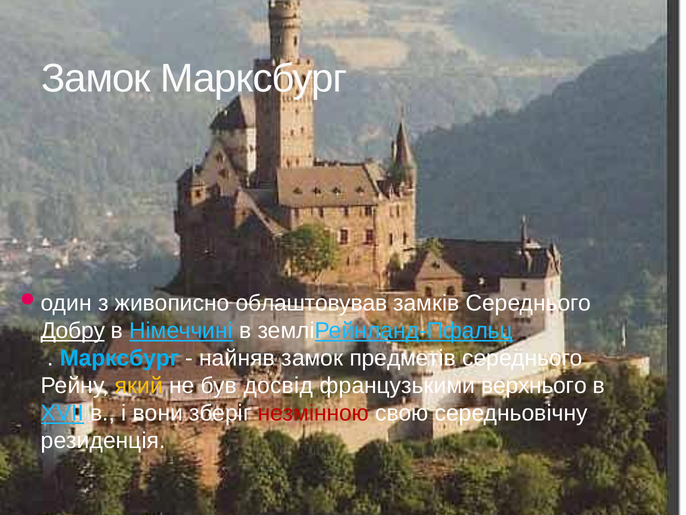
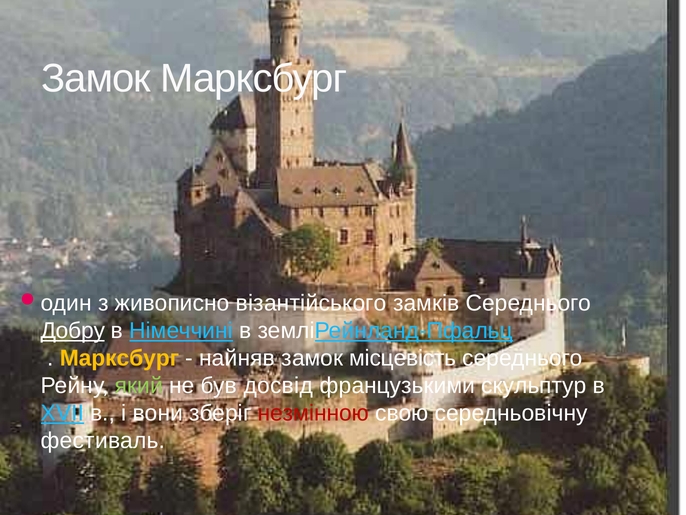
облаштовував: облаштовував -> візантійського
Марксбург at (119, 358) colour: light blue -> yellow
предметів: предметів -> місцевість
який colour: yellow -> light green
верхнього: верхнього -> скульптур
резиденція: резиденція -> фестиваль
